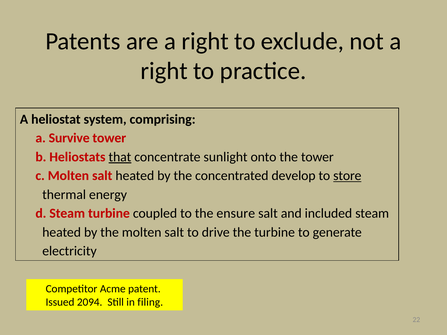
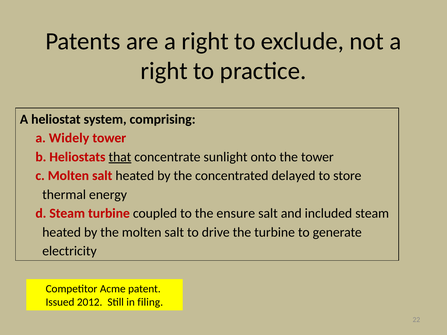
Survive: Survive -> Widely
develop: develop -> delayed
store underline: present -> none
2094: 2094 -> 2012
